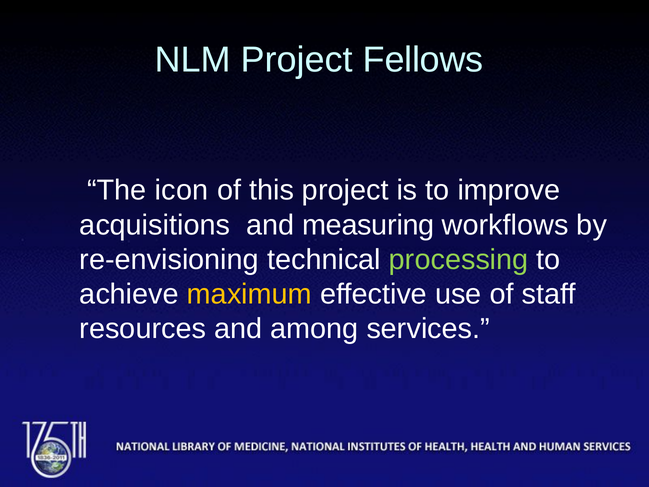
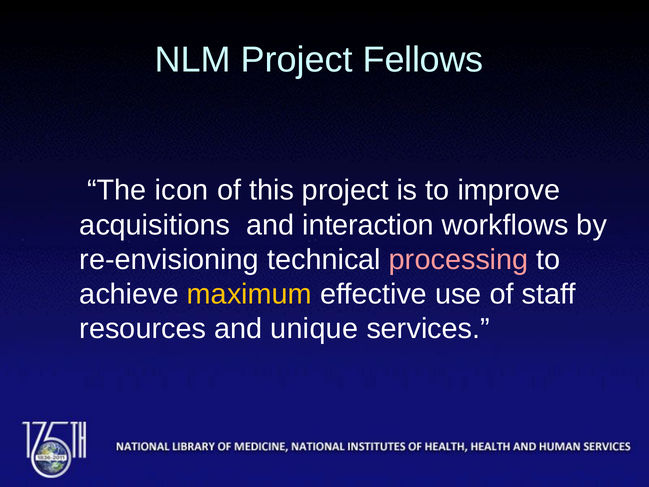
measuring: measuring -> interaction
processing colour: light green -> pink
among: among -> unique
